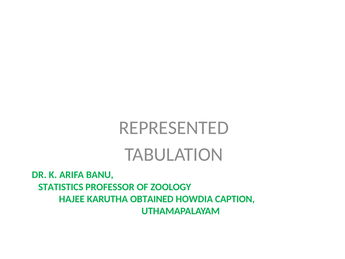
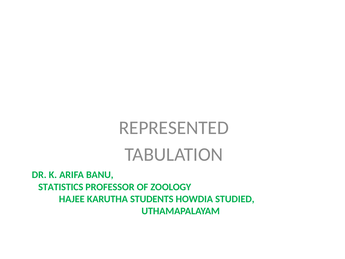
OBTAINED: OBTAINED -> STUDENTS
CAPTION: CAPTION -> STUDIED
